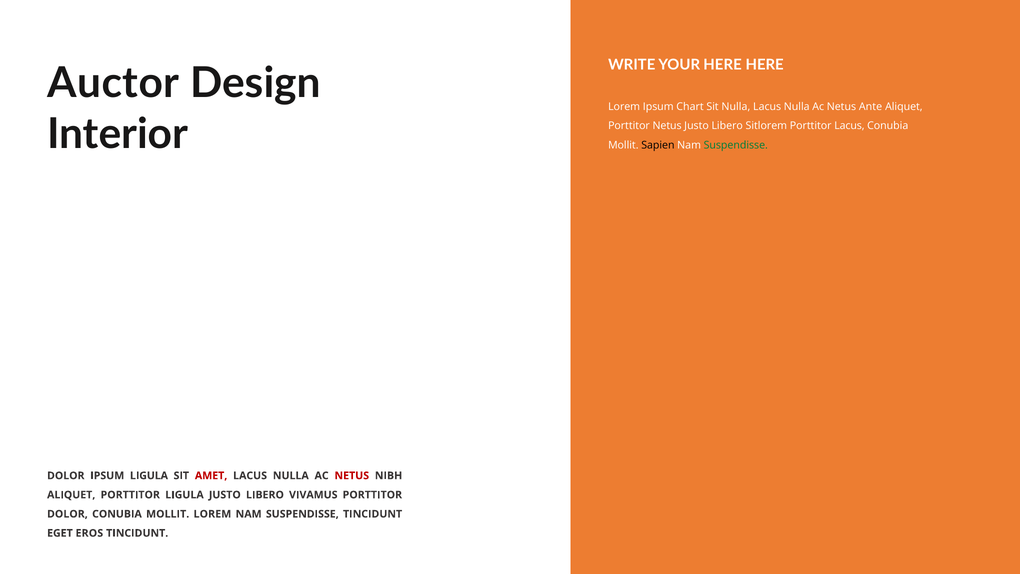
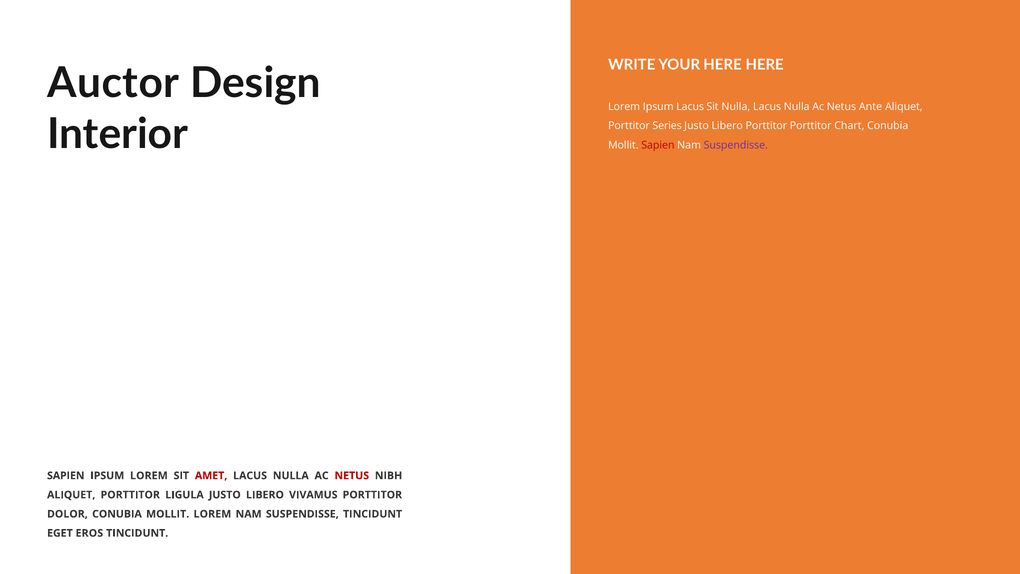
Ipsum Chart: Chart -> Lacus
Porttitor Netus: Netus -> Series
Libero Sitlorem: Sitlorem -> Porttitor
Porttitor Lacus: Lacus -> Chart
Sapien at (658, 145) colour: black -> red
Suspendisse at (736, 145) colour: green -> purple
DOLOR at (66, 475): DOLOR -> SAPIEN
IPSUM LIGULA: LIGULA -> LOREM
